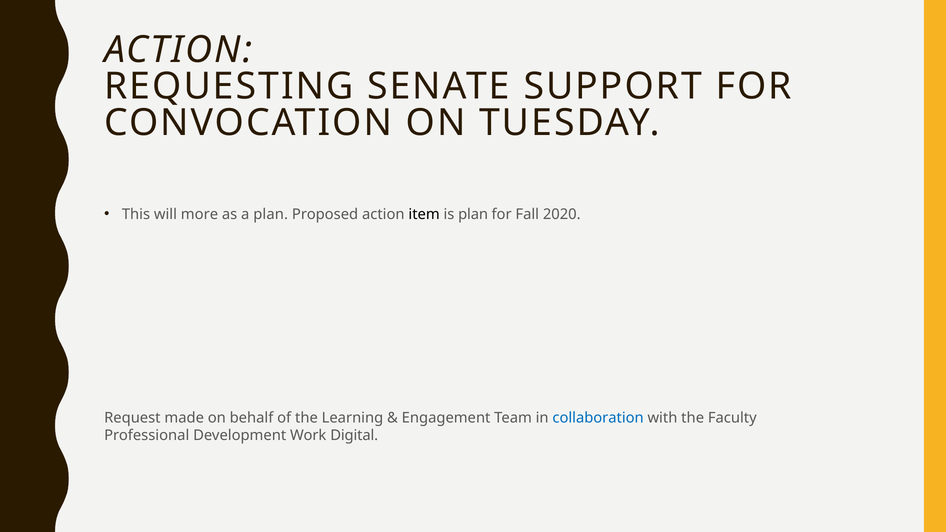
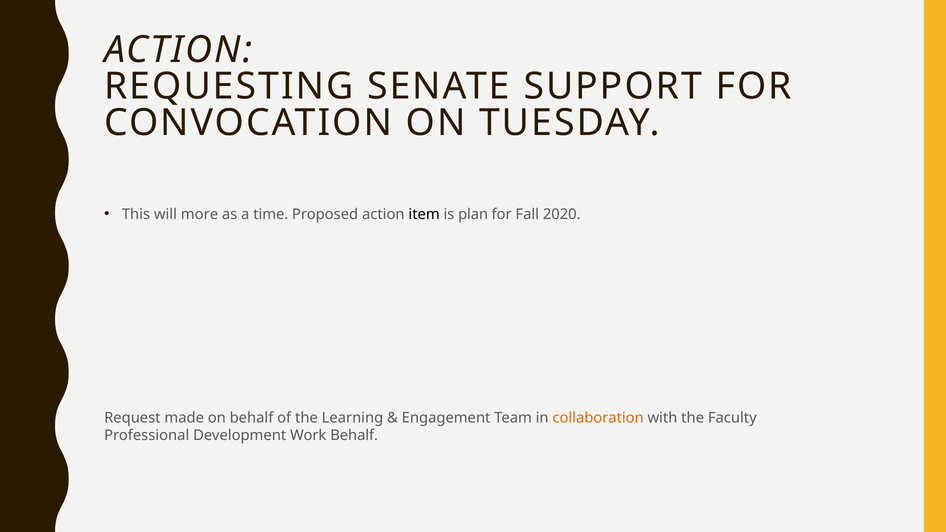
a plan: plan -> time
collaboration colour: blue -> orange
Work Digital: Digital -> Behalf
